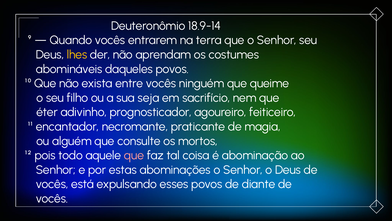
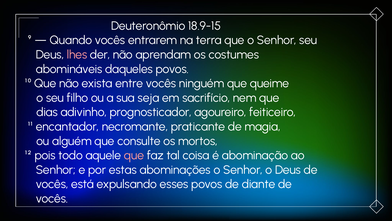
18.9-14: 18.9-14 -> 18.9-15
lhes colour: yellow -> pink
éter: éter -> dias
